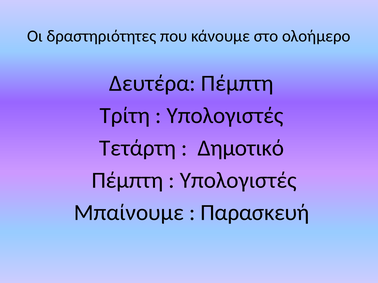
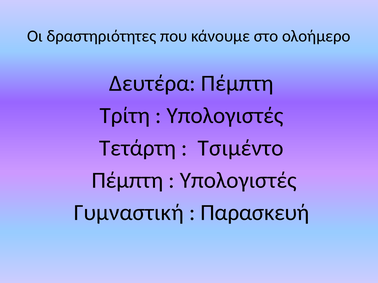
Δημοτικό: Δημοτικό -> Τσιμέντο
Μπαίνουμε: Μπαίνουμε -> Γυμναστική
